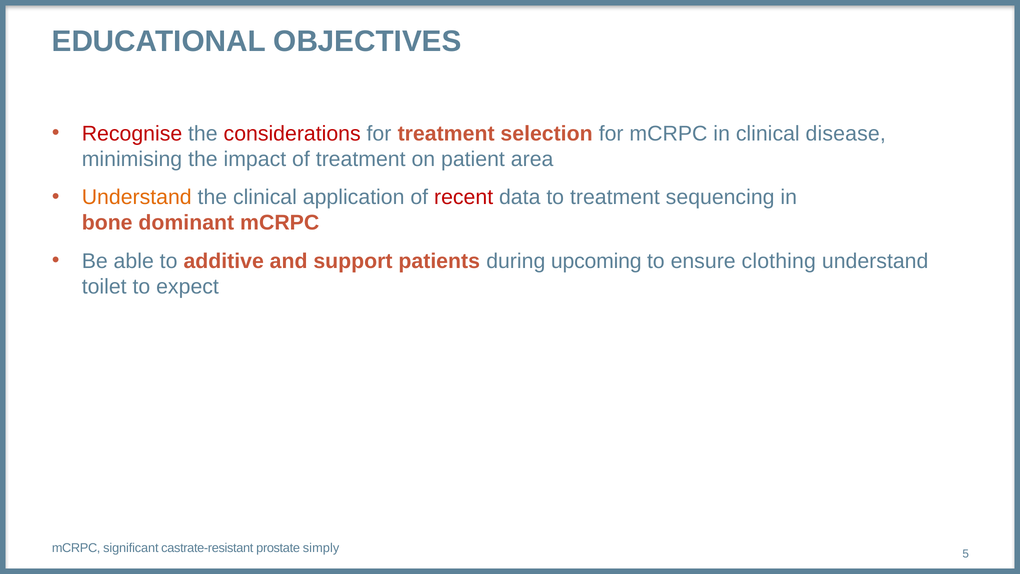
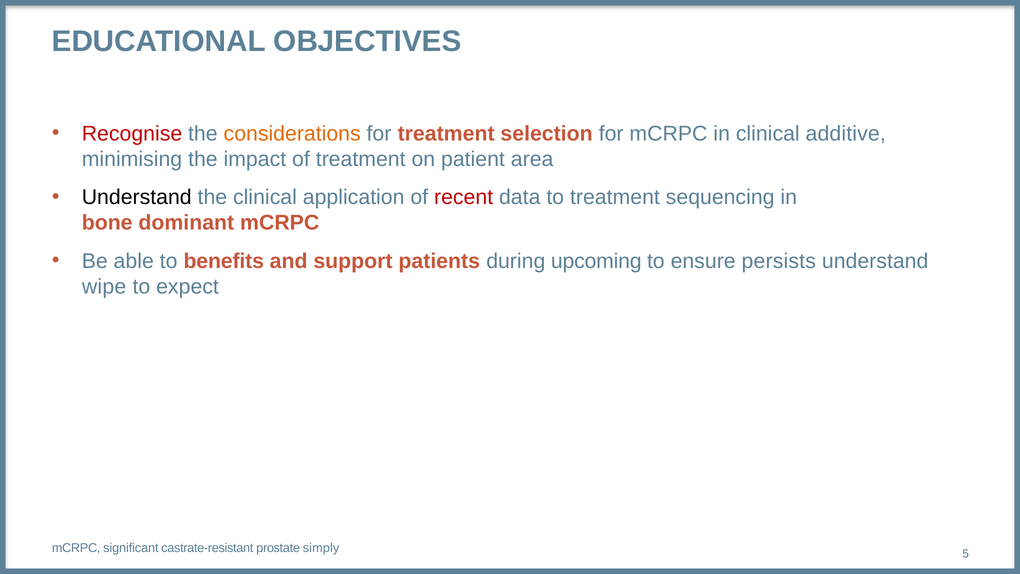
considerations colour: red -> orange
disease: disease -> additive
Understand at (137, 197) colour: orange -> black
additive: additive -> benefits
clothing: clothing -> persists
toilet: toilet -> wipe
